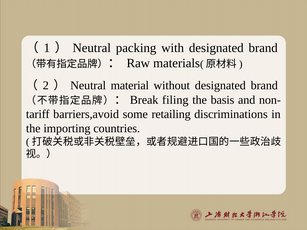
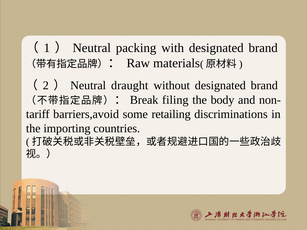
material: material -> draught
basis: basis -> body
